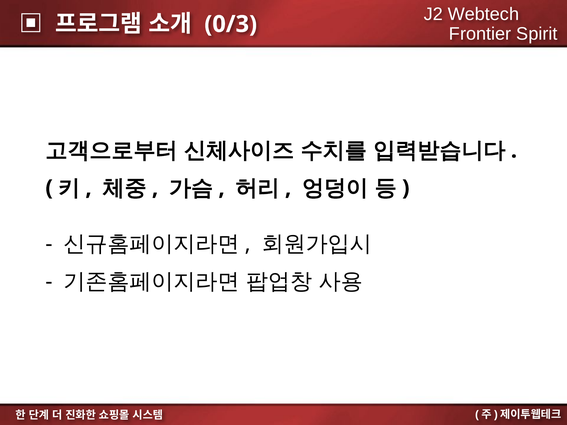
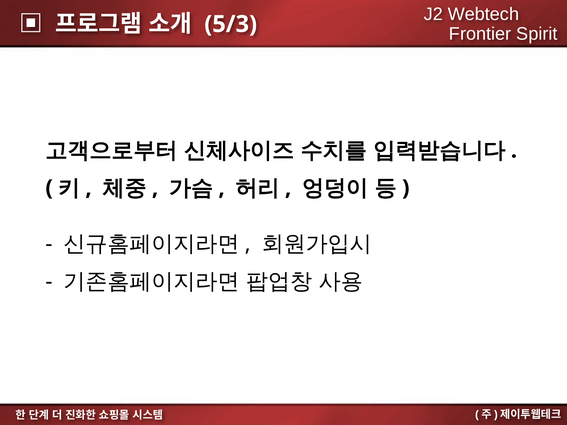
0/3: 0/3 -> 5/3
